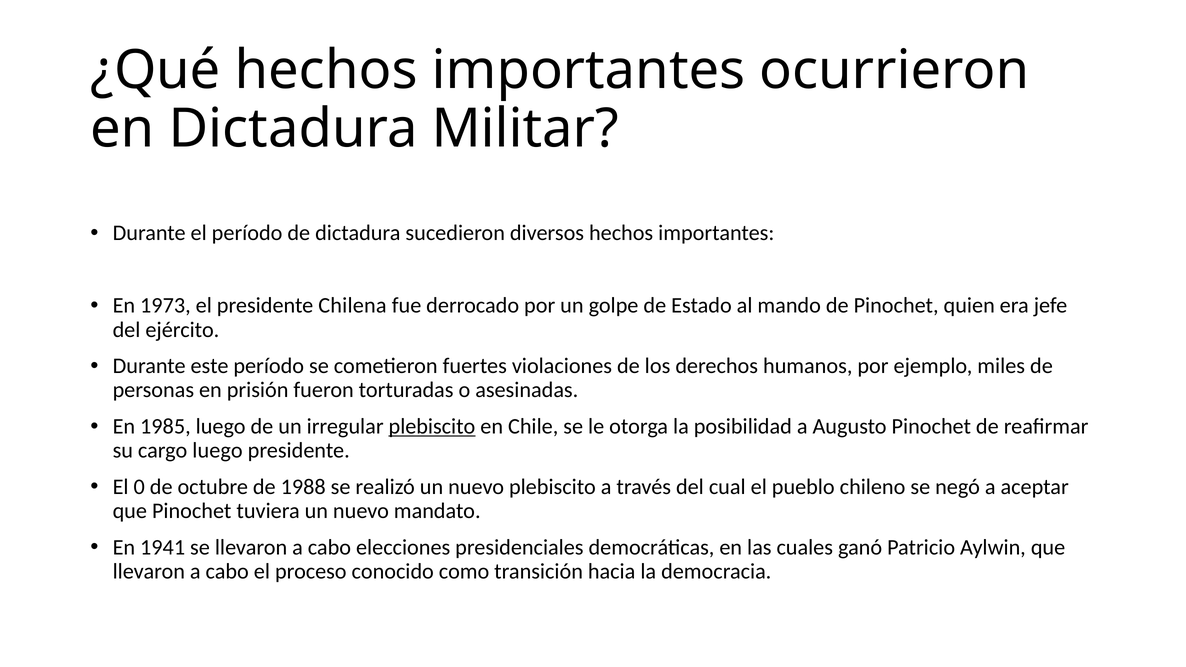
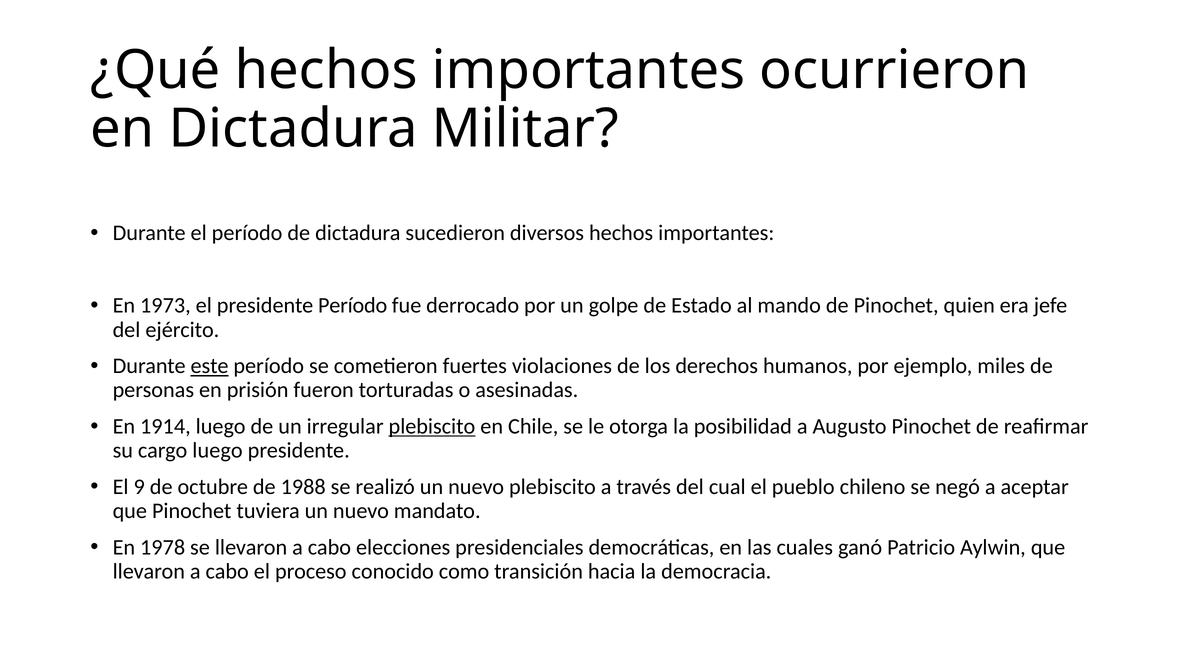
presidente Chilena: Chilena -> Período
este underline: none -> present
1985: 1985 -> 1914
0: 0 -> 9
1941: 1941 -> 1978
